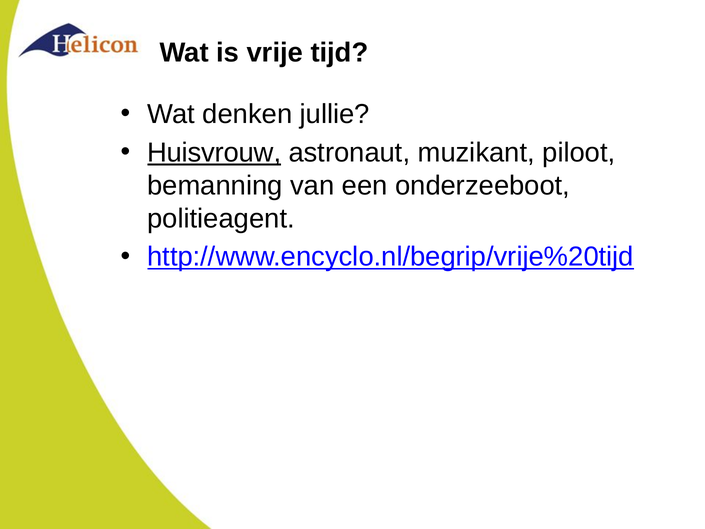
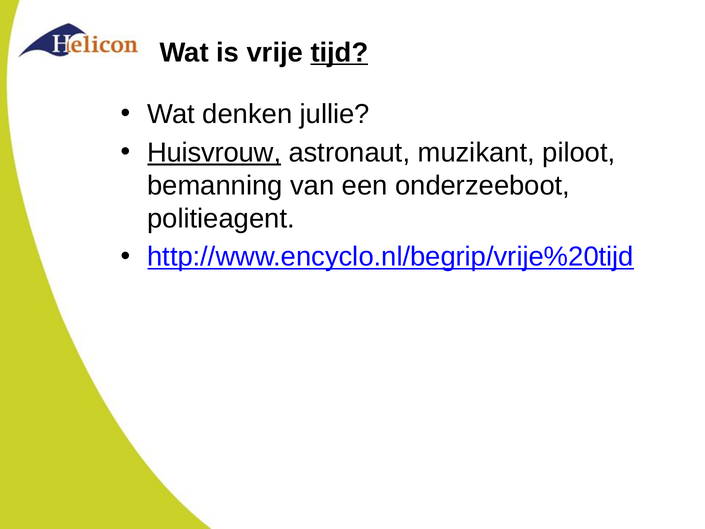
tijd underline: none -> present
